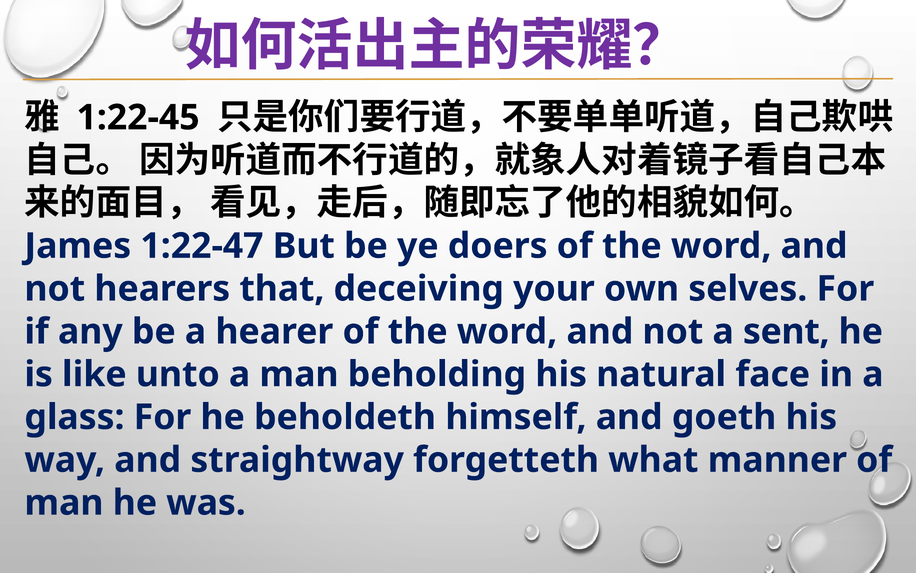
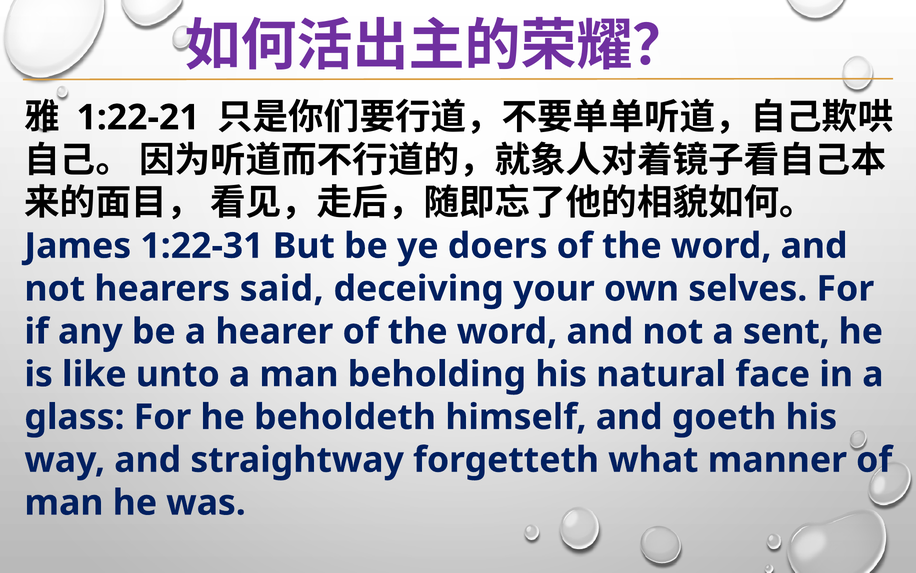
1:22-45: 1:22-45 -> 1:22-21
1:22-47: 1:22-47 -> 1:22-31
that: that -> said
